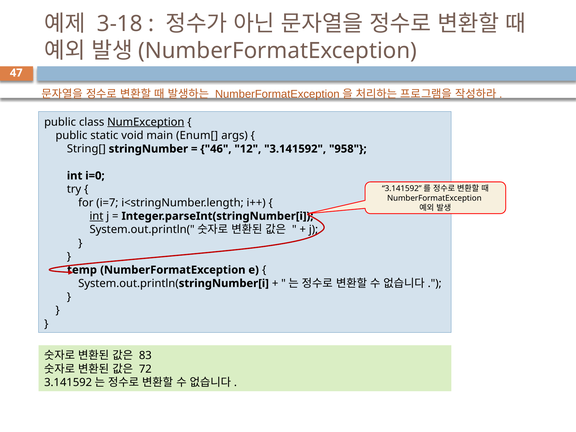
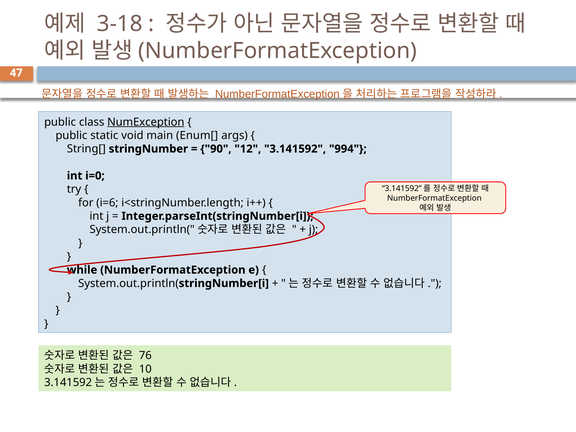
46: 46 -> 90
958: 958 -> 994
i=7: i=7 -> i=6
int at (96, 216) underline: present -> none
temp: temp -> while
83: 83 -> 76
72: 72 -> 10
